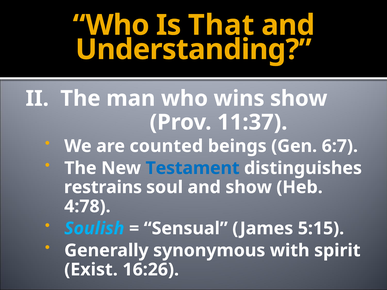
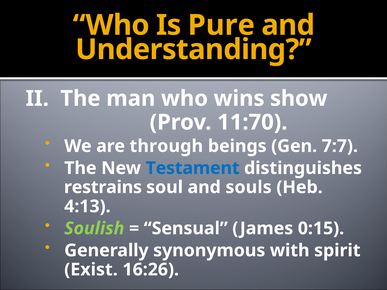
That: That -> Pure
11:37: 11:37 -> 11:70
counted: counted -> through
6:7: 6:7 -> 7:7
and show: show -> souls
4:78: 4:78 -> 4:13
Soulish colour: light blue -> light green
5:15: 5:15 -> 0:15
